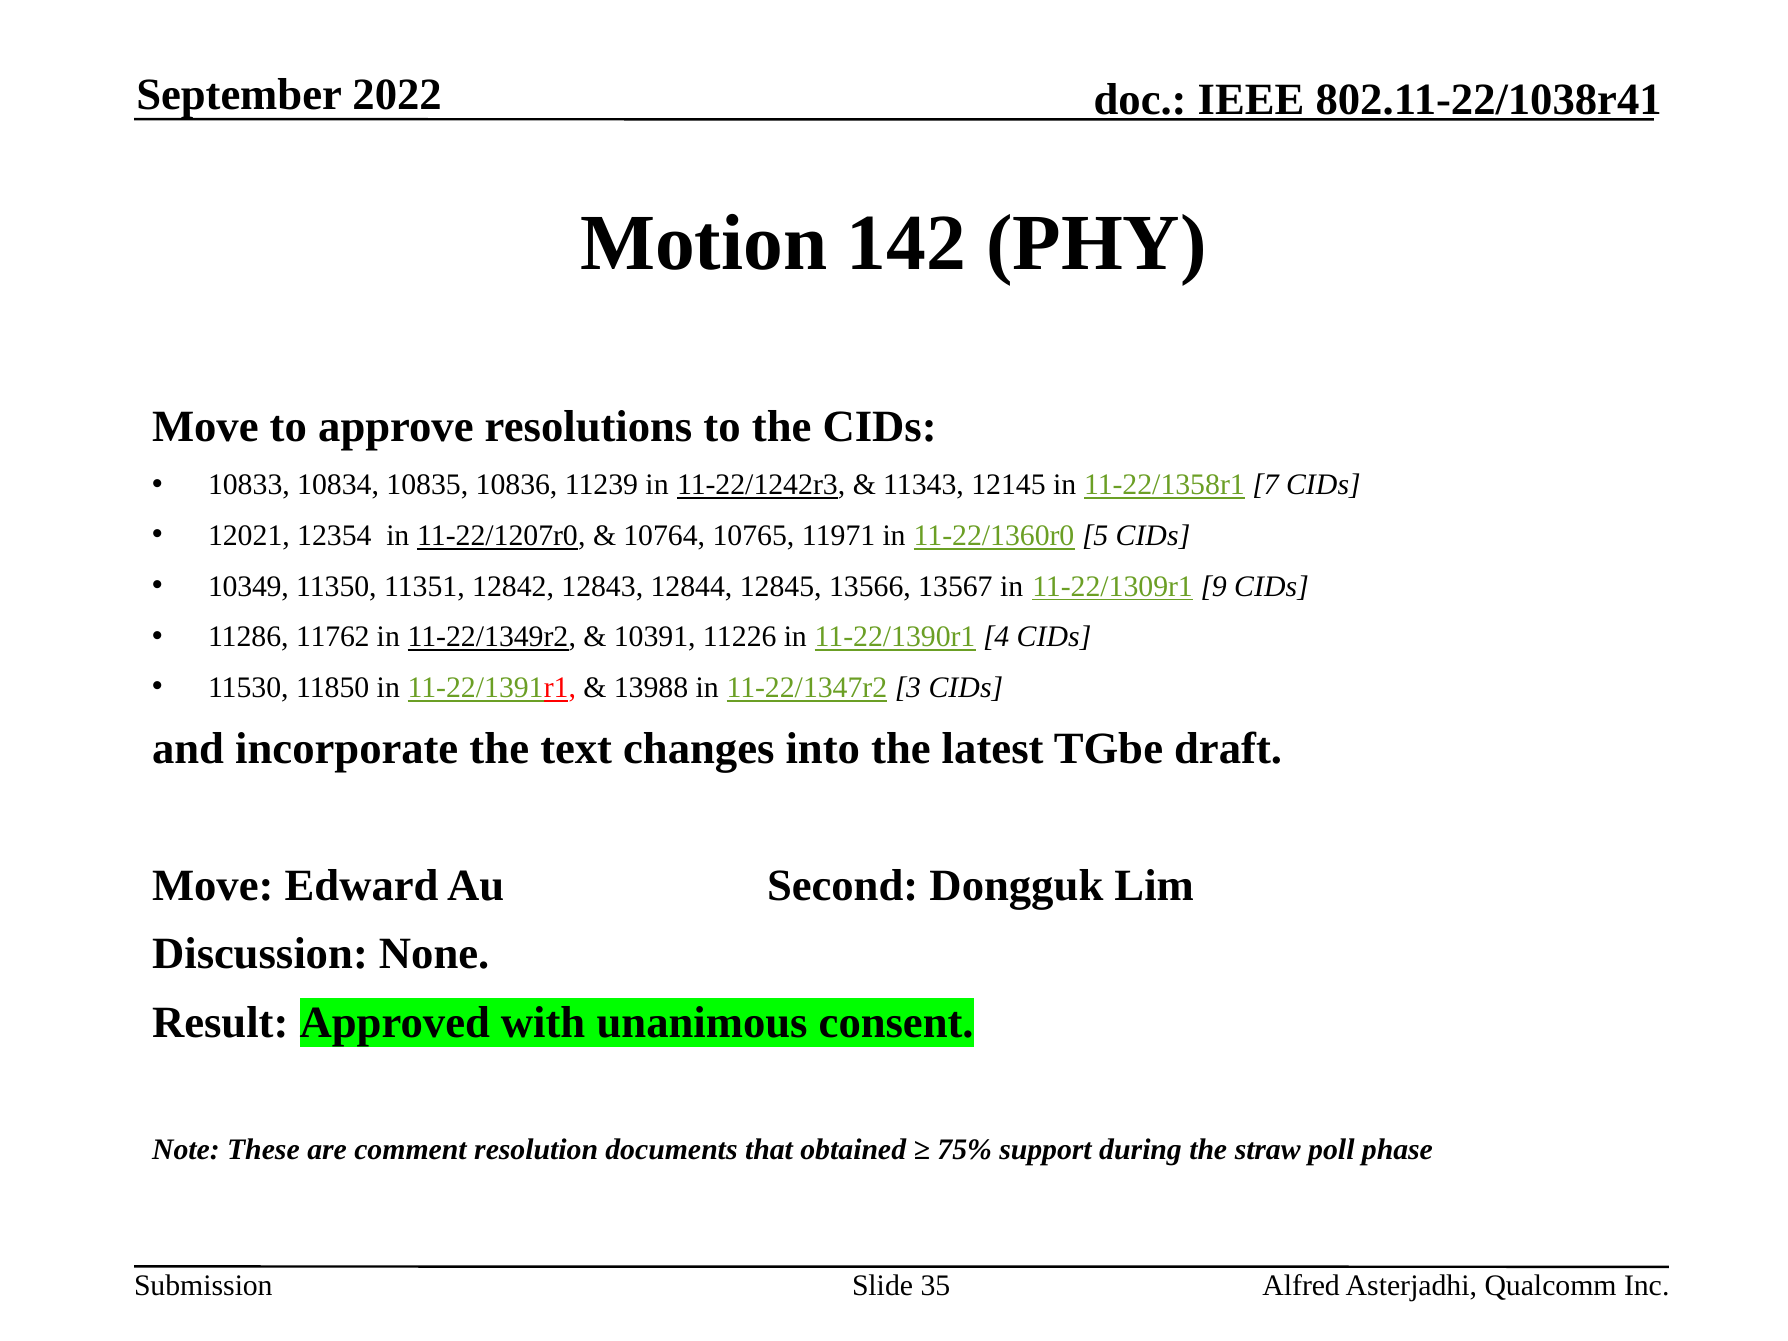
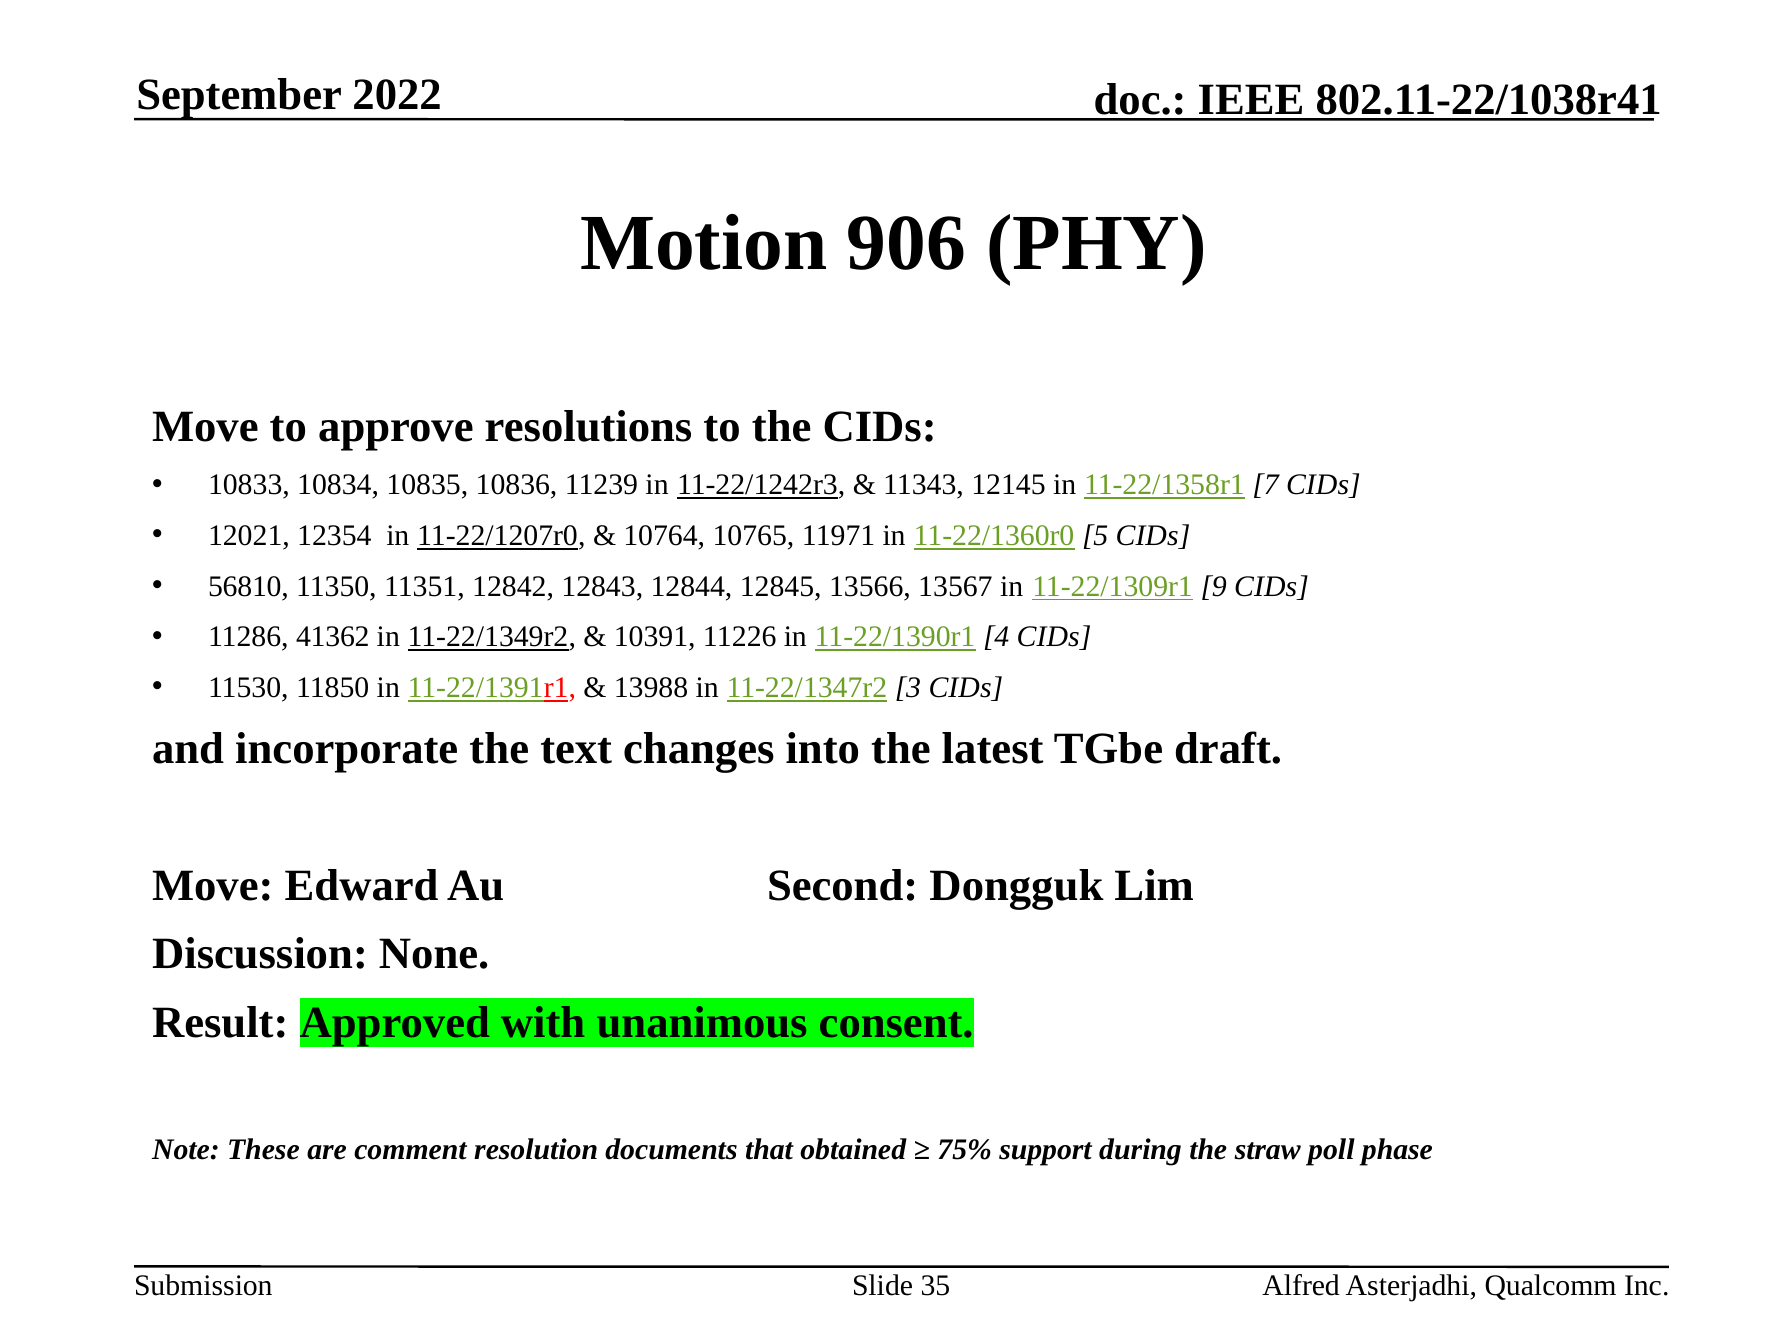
142: 142 -> 906
10349: 10349 -> 56810
11762: 11762 -> 41362
